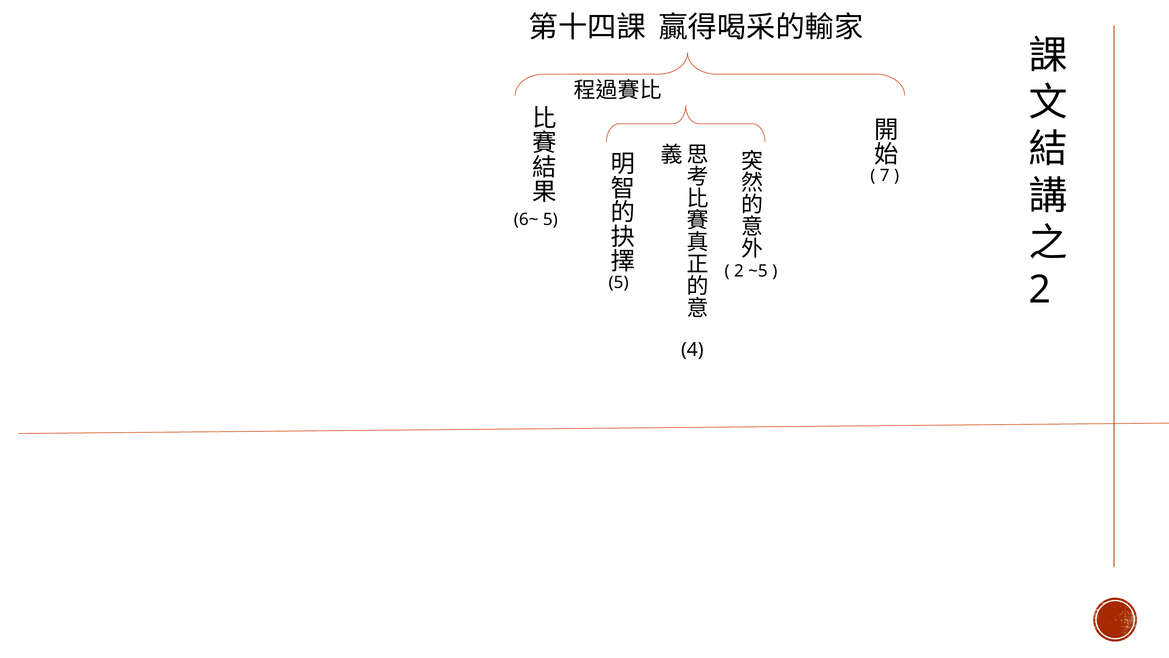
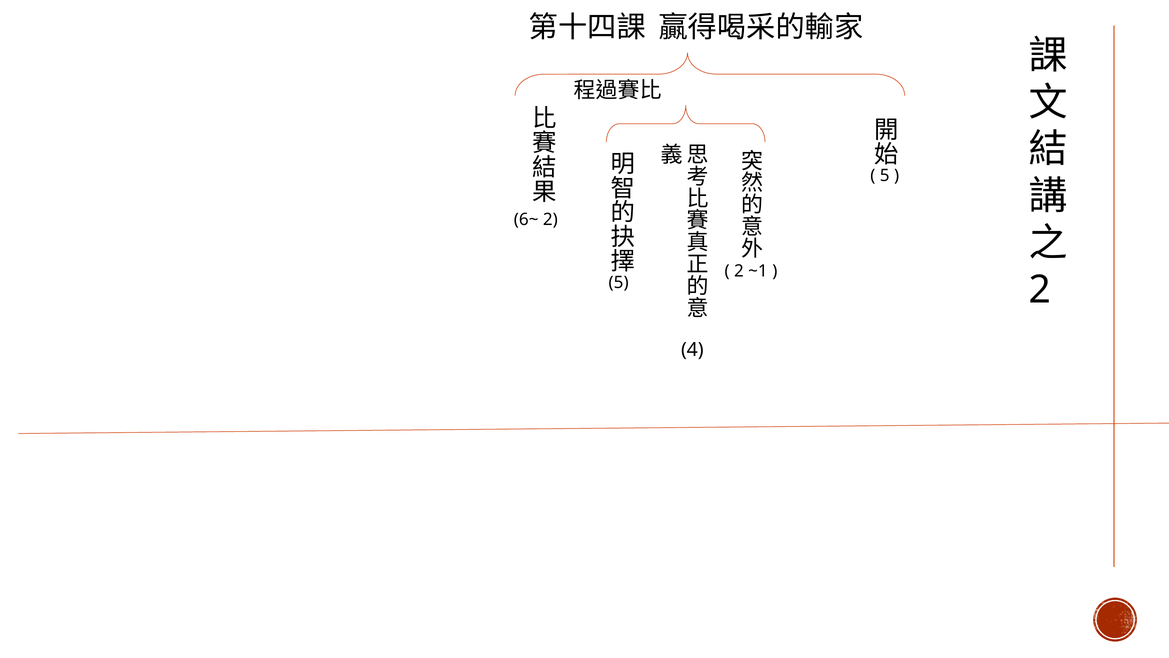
7 at (885, 175): 7 -> 5
6~ 5: 5 -> 2
~5: ~5 -> ~1
